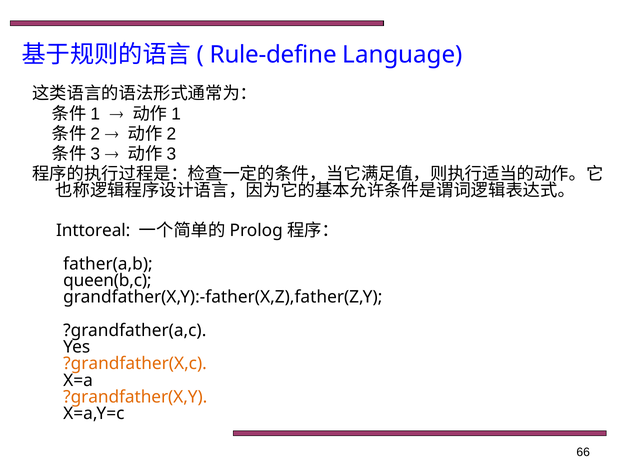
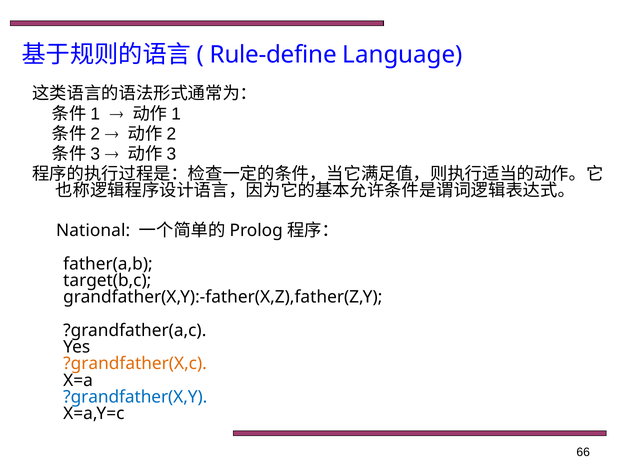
Inttoreal: Inttoreal -> National
queen(b,c: queen(b,c -> target(b,c
?grandfather(X,Y colour: orange -> blue
